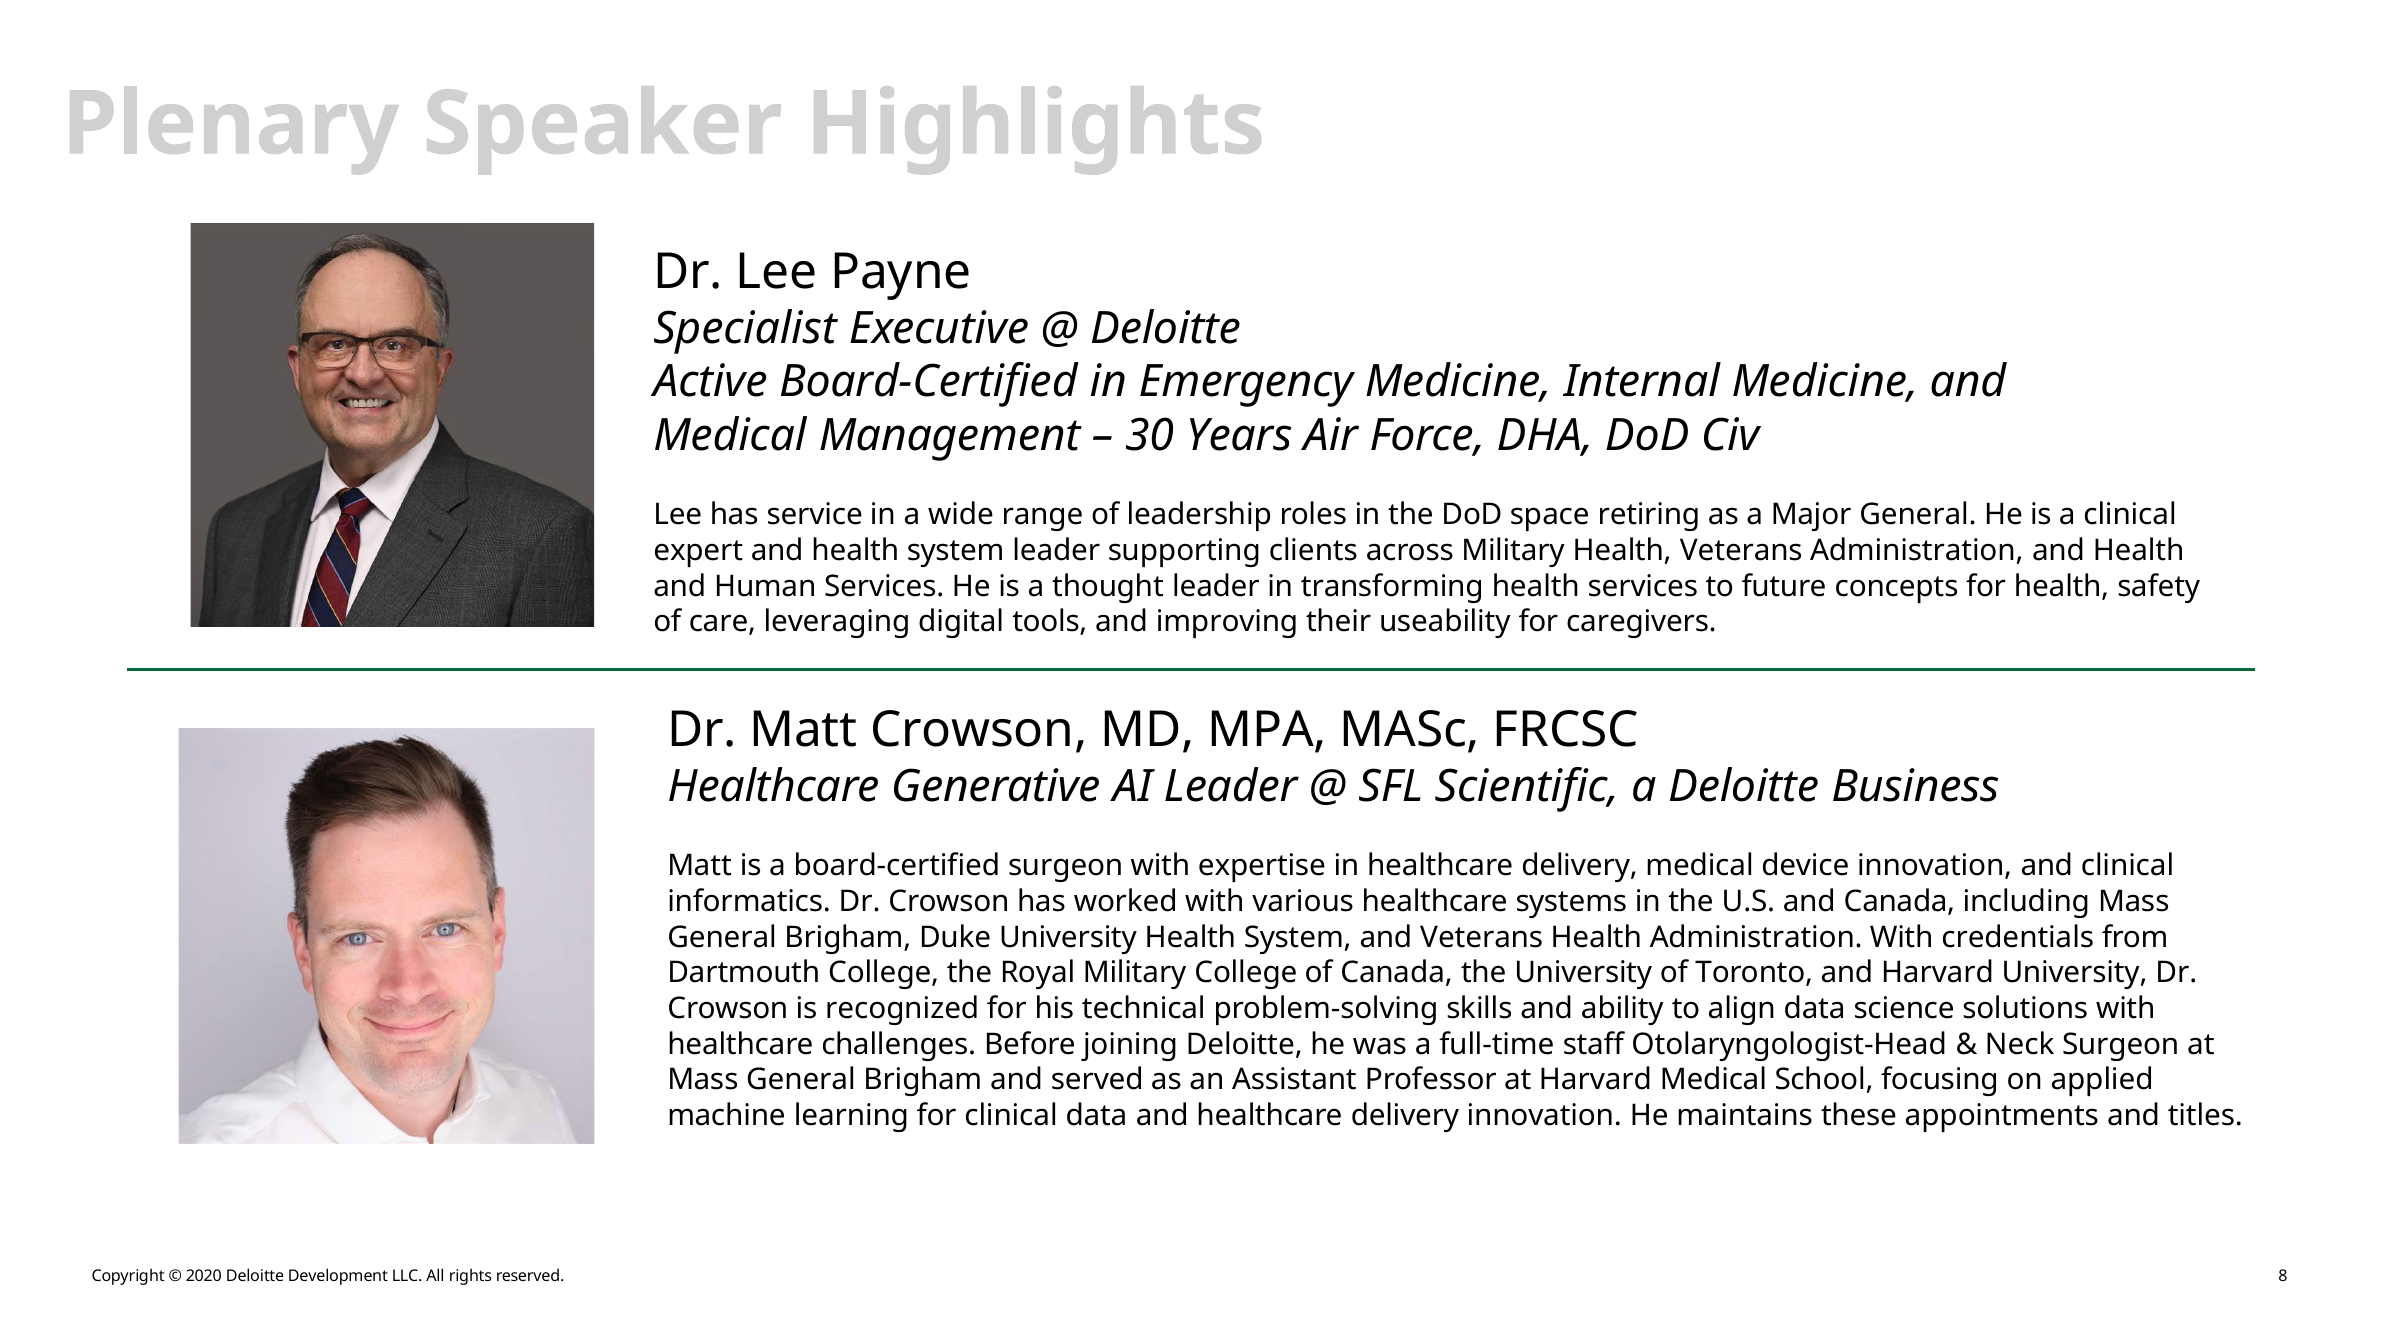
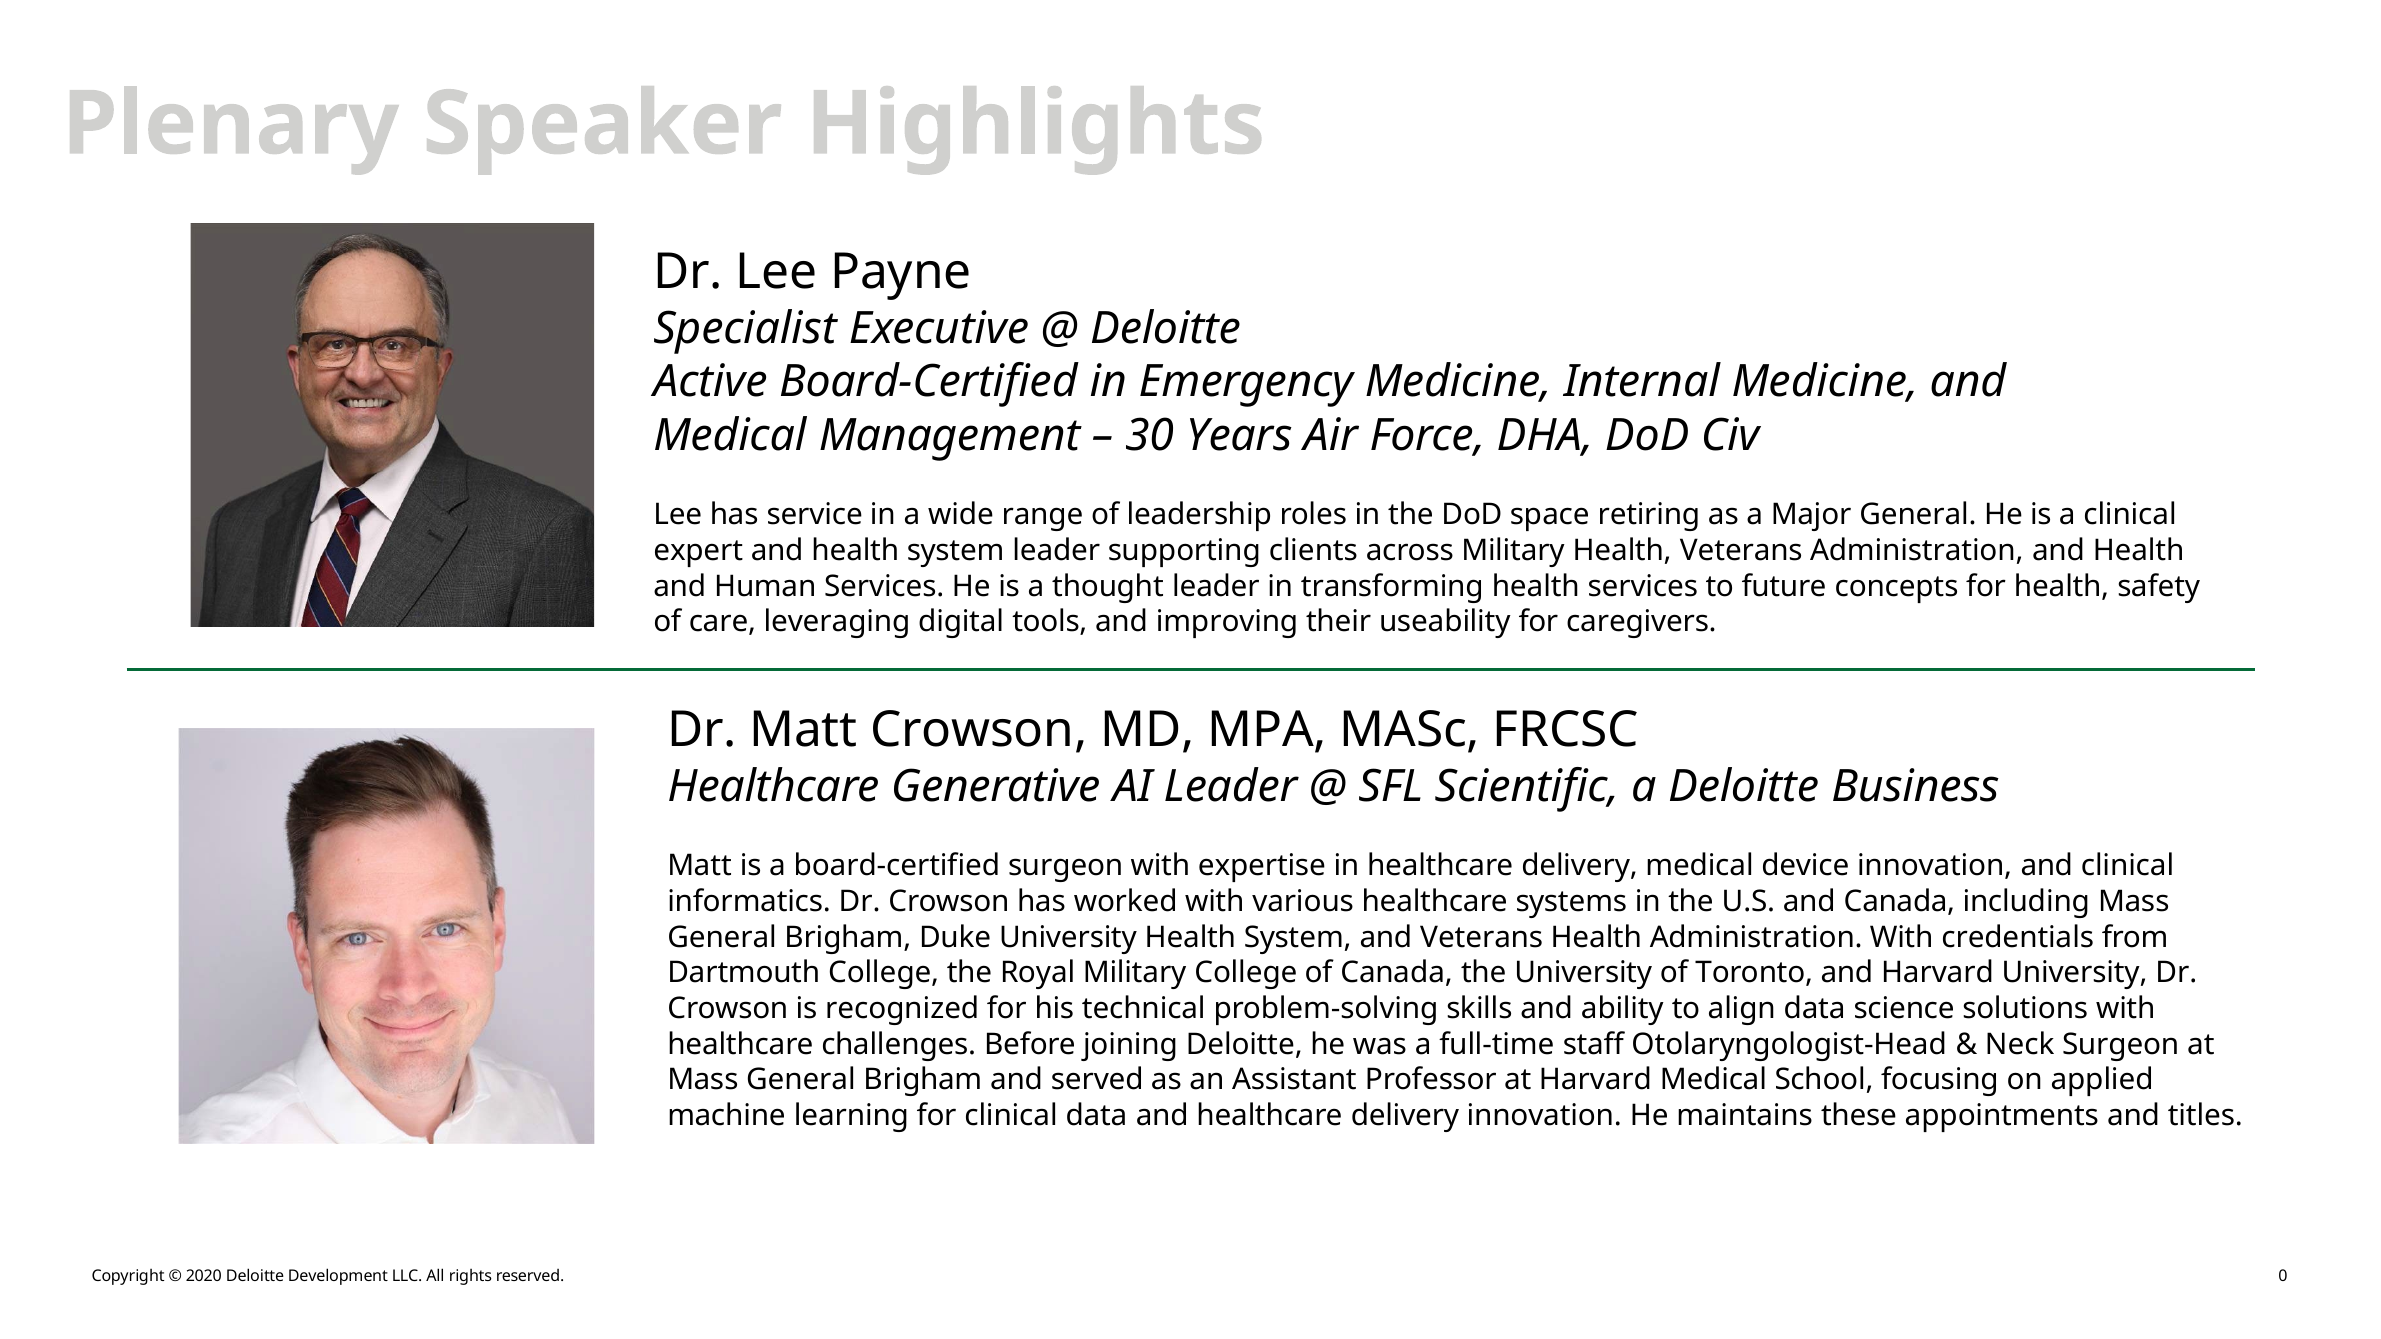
8: 8 -> 0
